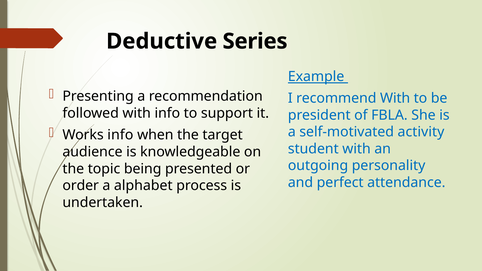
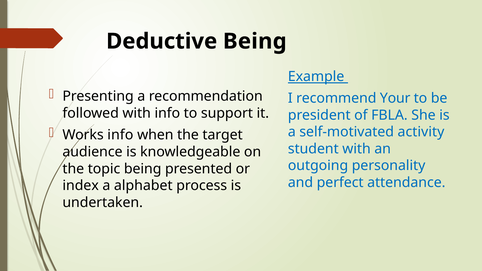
Deductive Series: Series -> Being
recommend With: With -> Your
order: order -> index
